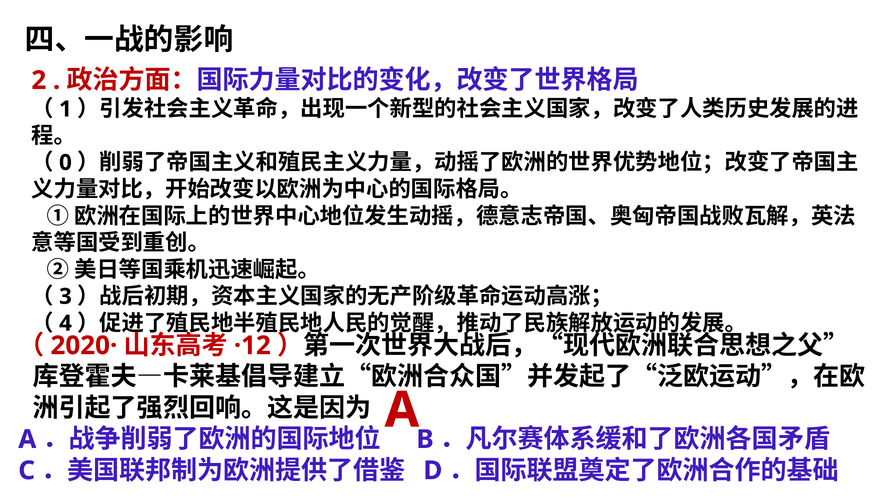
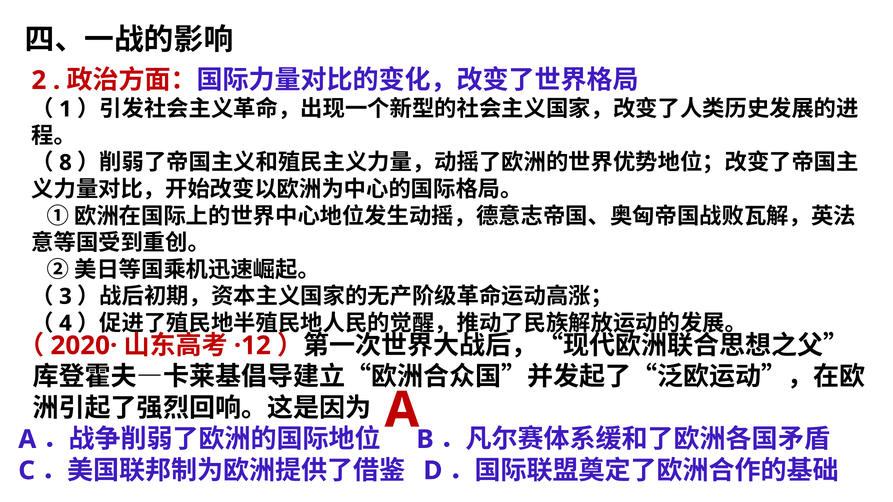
0: 0 -> 8
